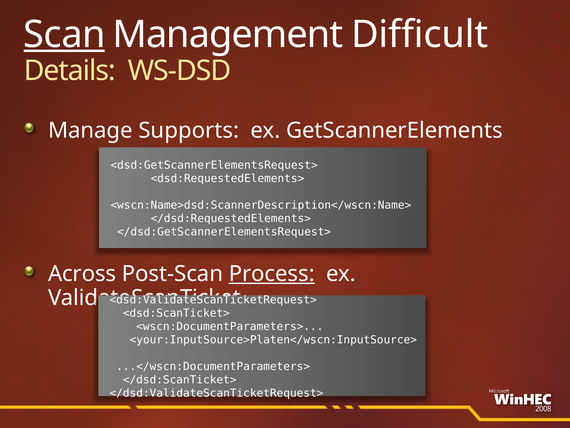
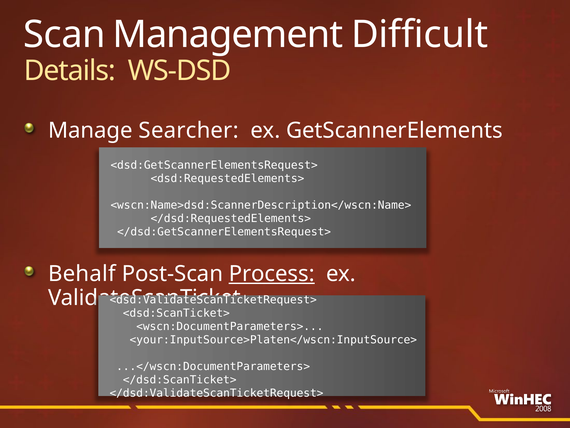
Scan underline: present -> none
Supports: Supports -> Searcher
Across: Across -> Behalf
